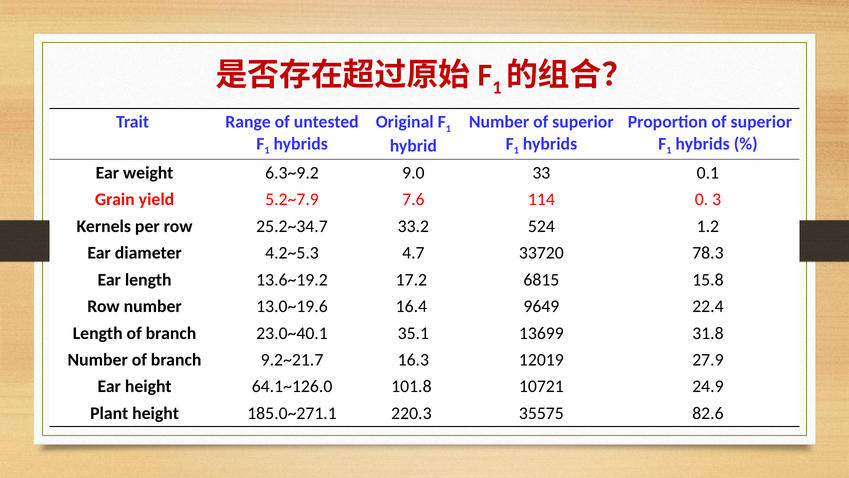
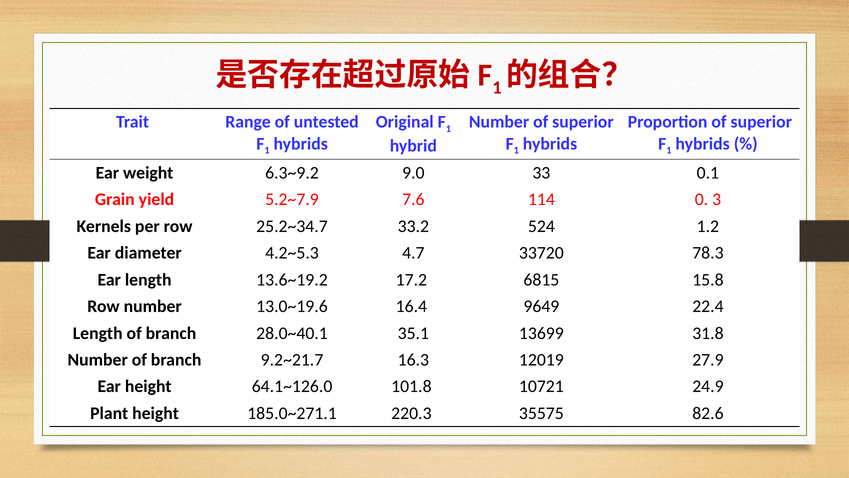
23.0~40.1: 23.0~40.1 -> 28.0~40.1
